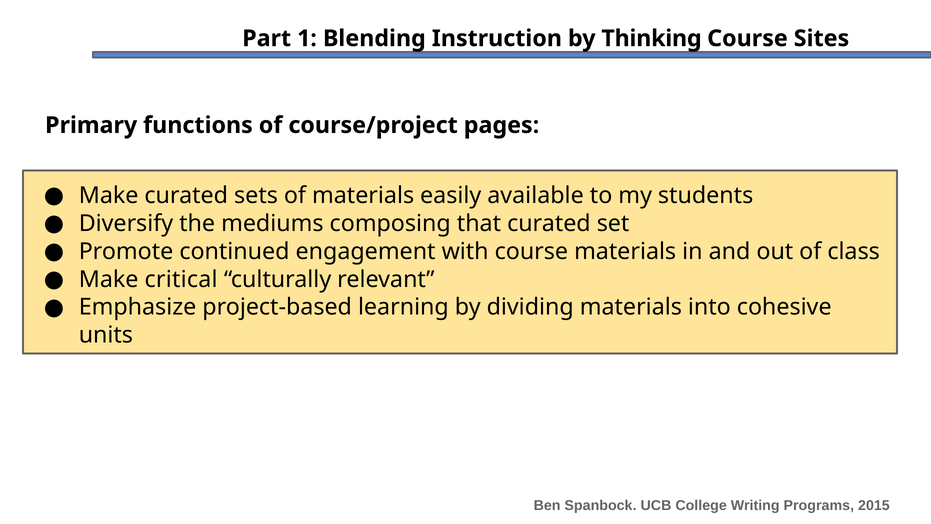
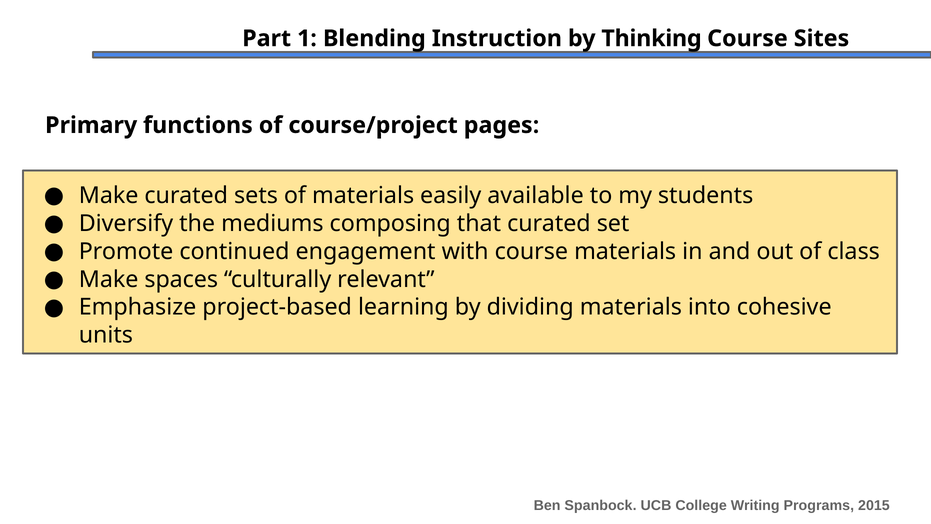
critical: critical -> spaces
